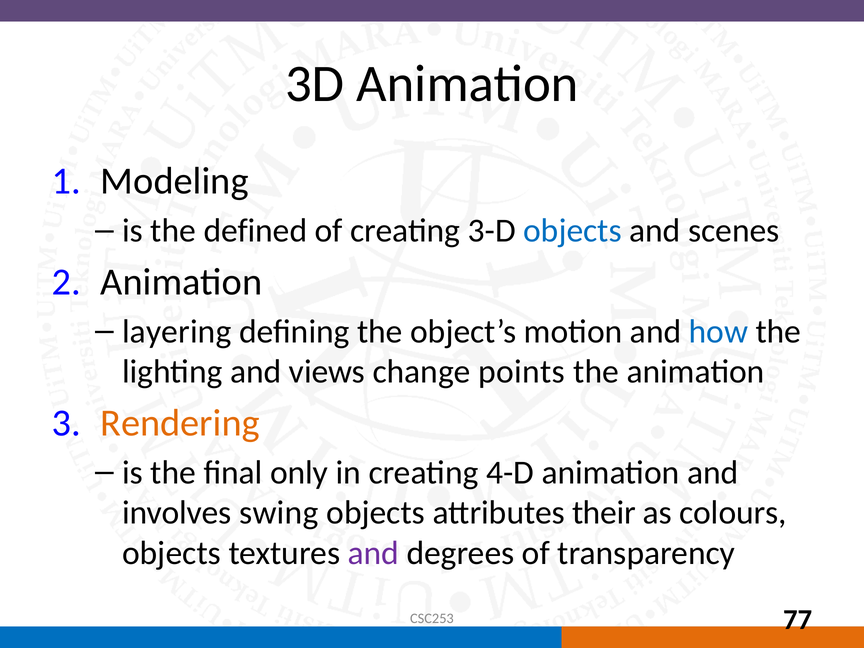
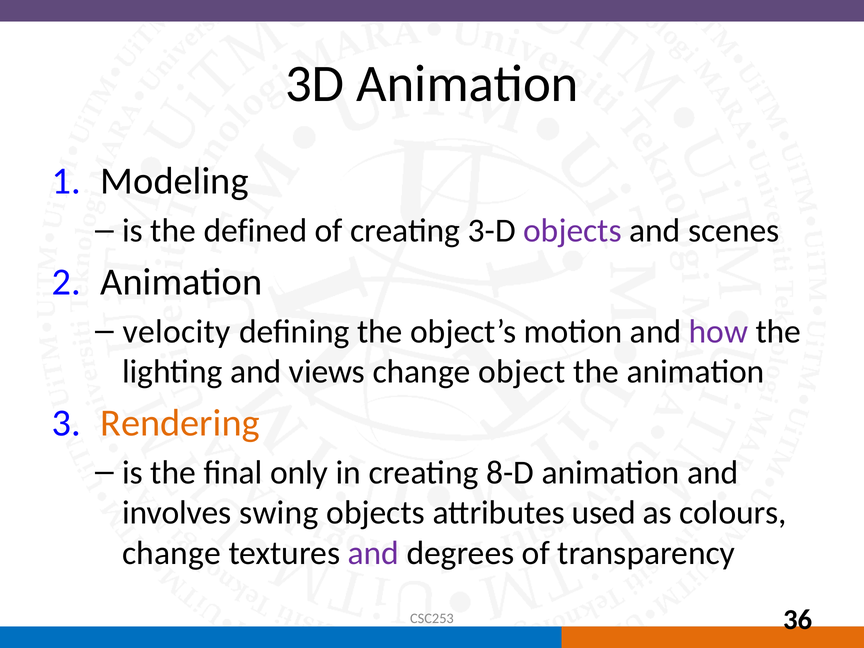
objects at (572, 231) colour: blue -> purple
layering: layering -> velocity
how colour: blue -> purple
points: points -> object
4-D: 4-D -> 8-D
their: their -> used
objects at (171, 553): objects -> change
77: 77 -> 36
